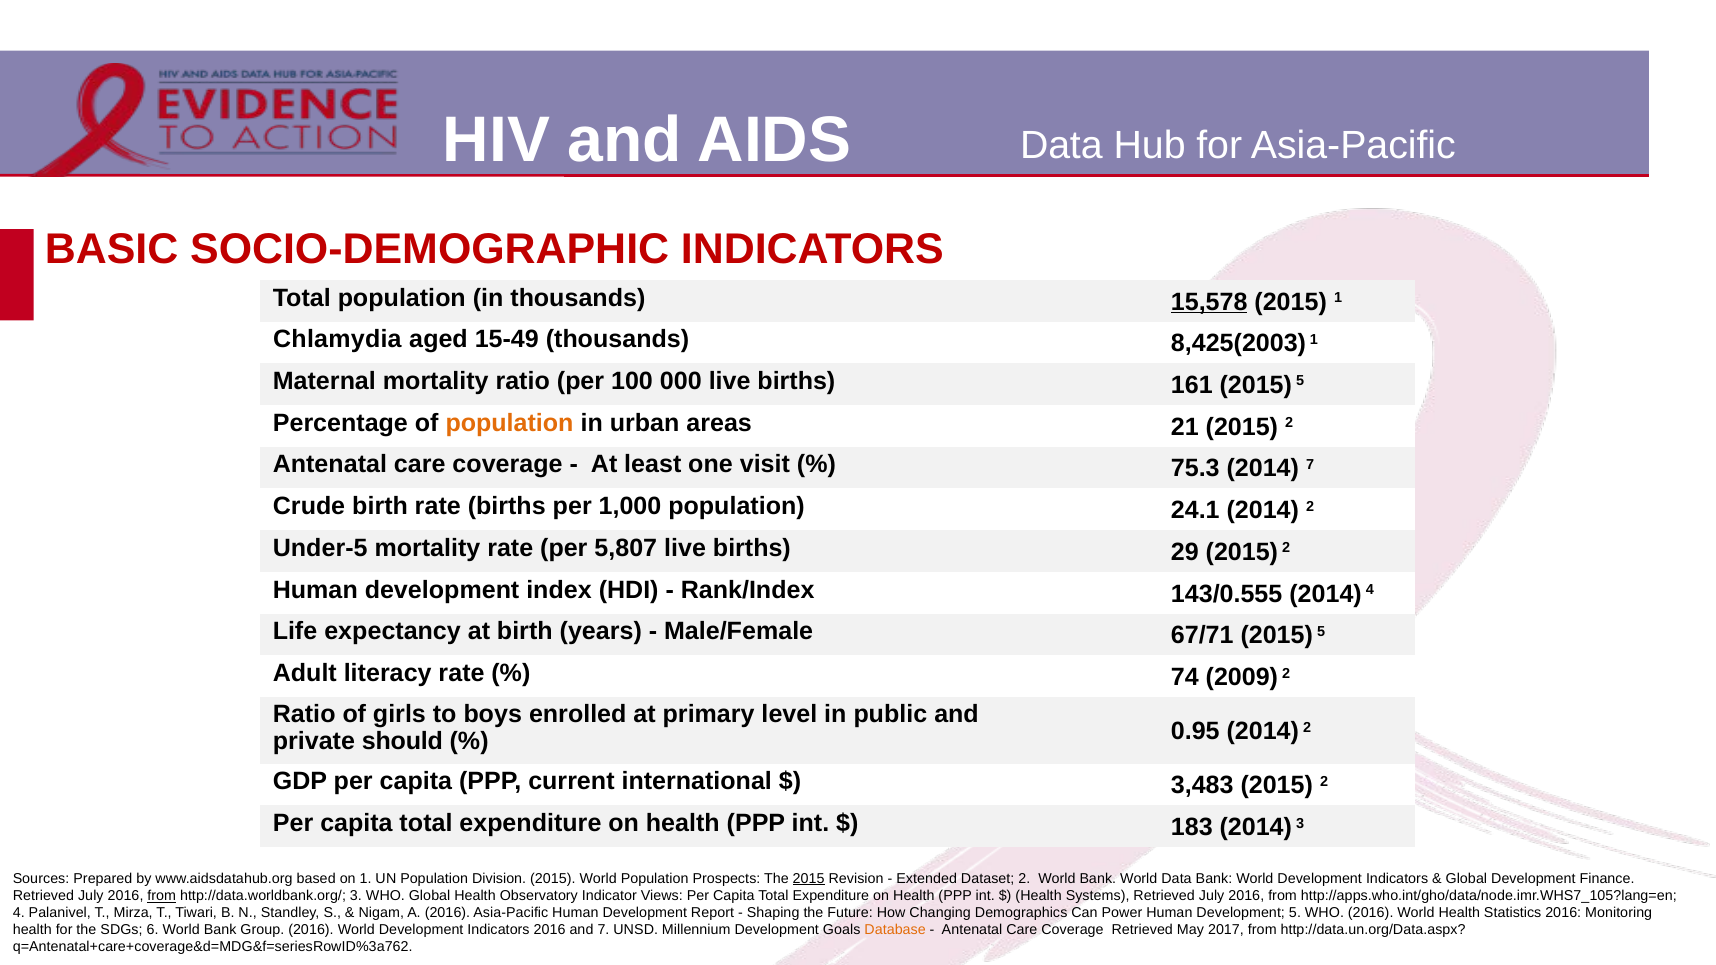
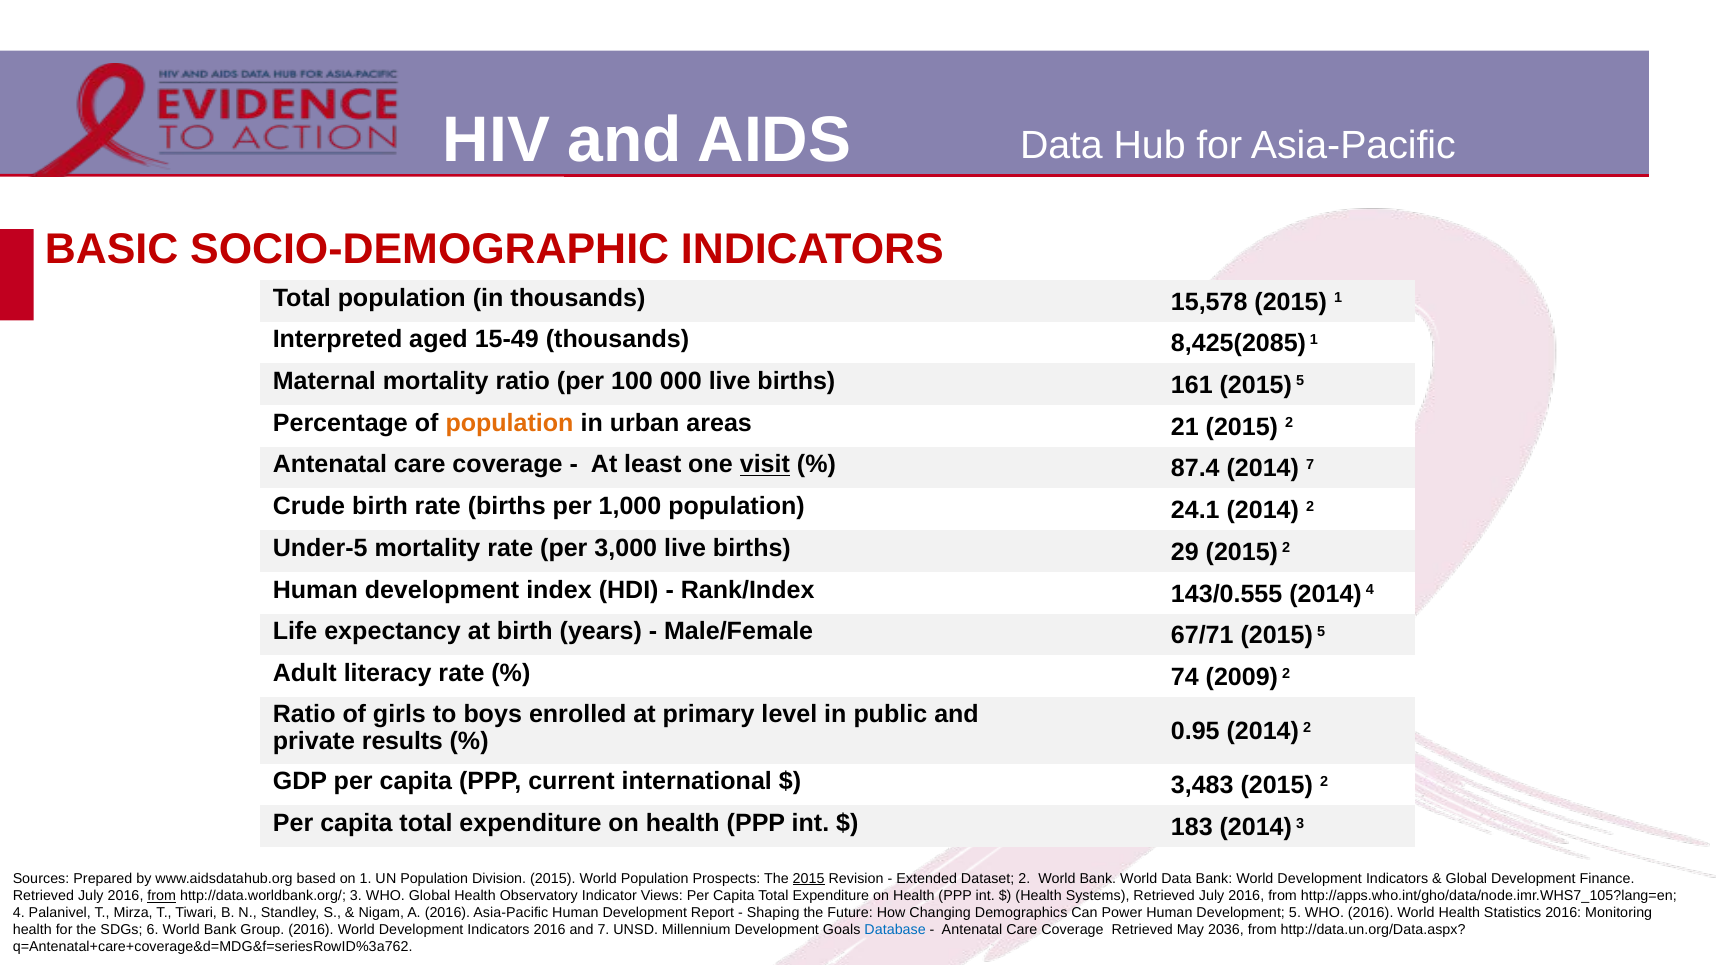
15,578 underline: present -> none
Chlamydia: Chlamydia -> Interpreted
8,425(2003: 8,425(2003 -> 8,425(2085
visit underline: none -> present
75.3: 75.3 -> 87.4
5,807: 5,807 -> 3,000
should: should -> results
Database colour: orange -> blue
2017: 2017 -> 2036
